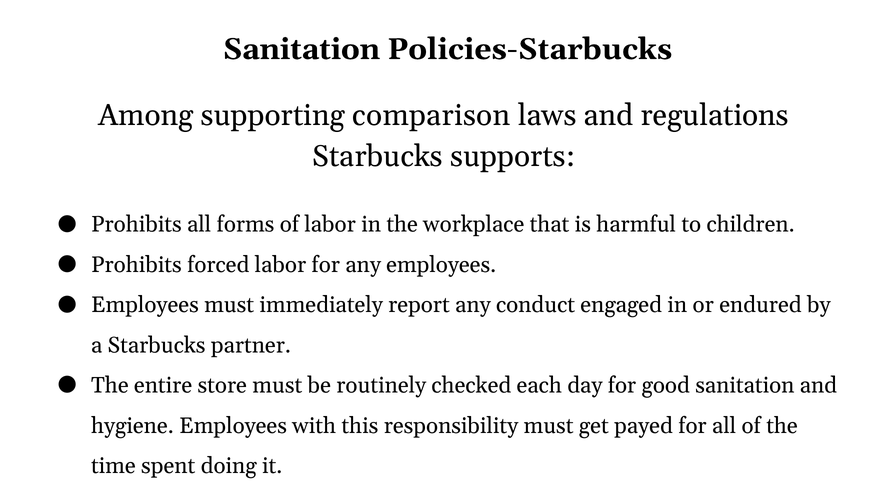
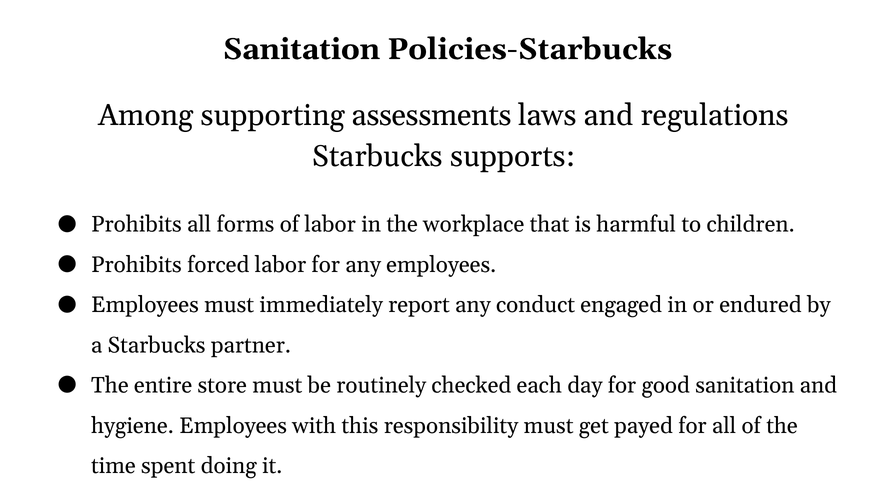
comparison: comparison -> assessments
